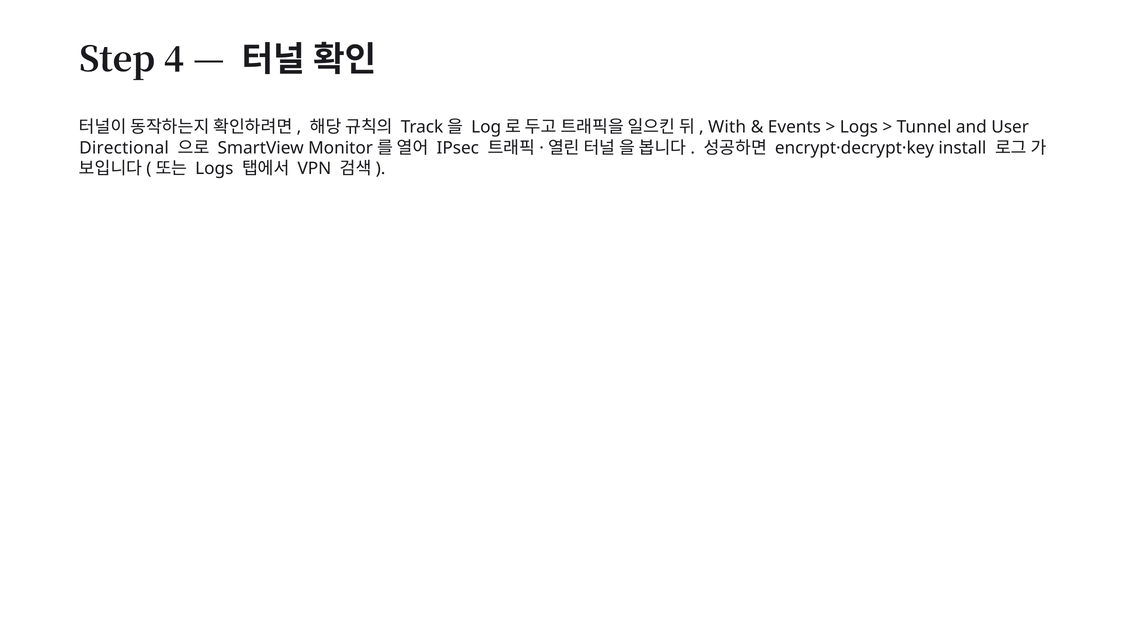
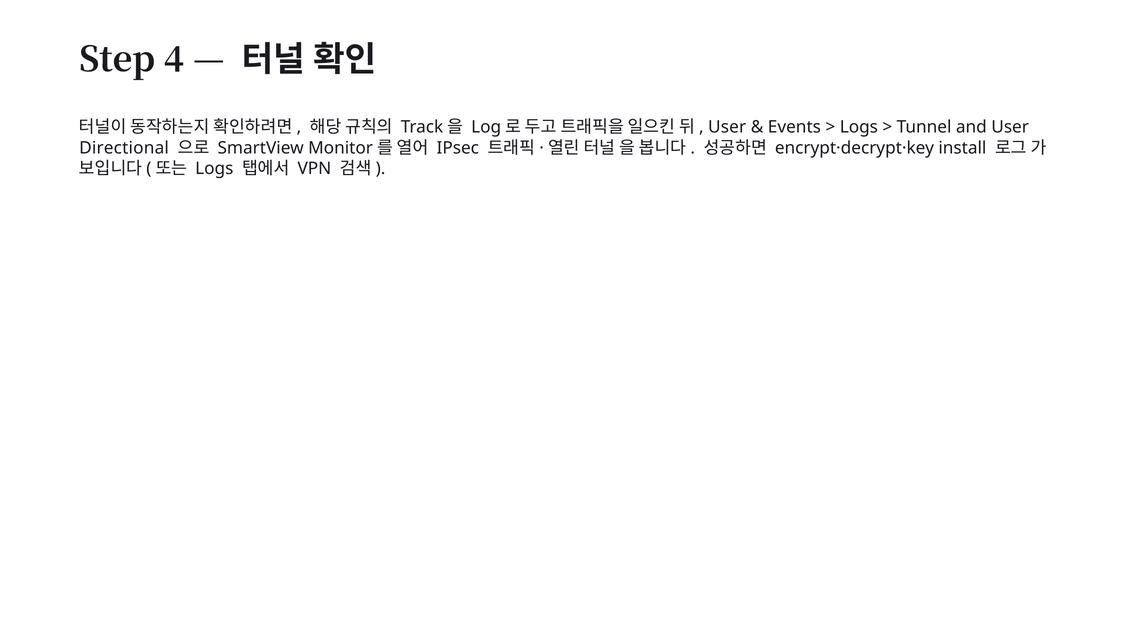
With at (727, 127): With -> User
